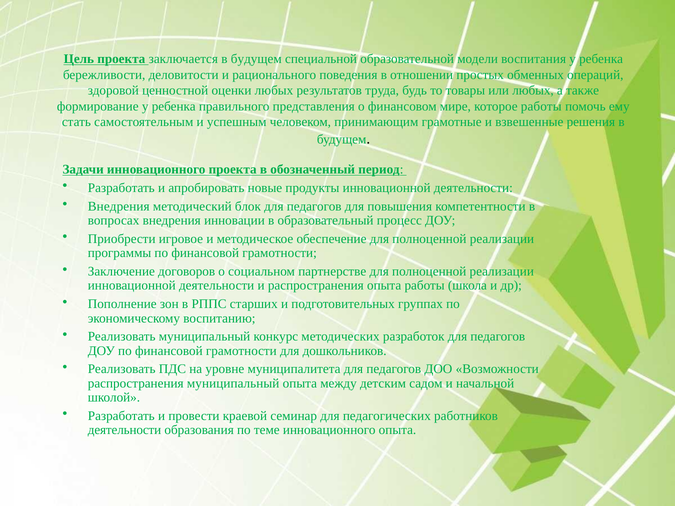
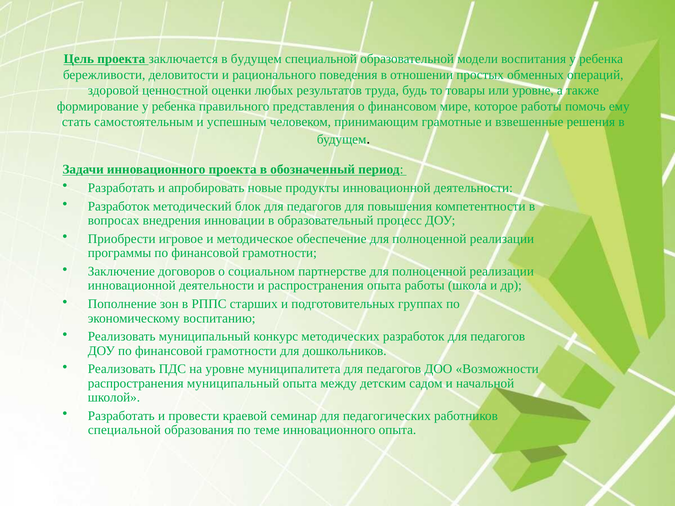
или любых: любых -> уровне
Внедрения at (119, 206): Внедрения -> Разработок
деятельности at (125, 430): деятельности -> специальной
